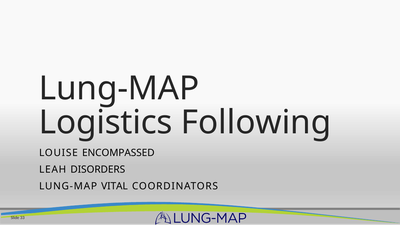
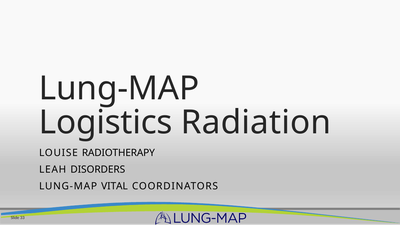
Following: Following -> Radiation
ENCOMPASSED: ENCOMPASSED -> RADIOTHERAPY
